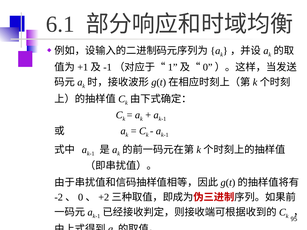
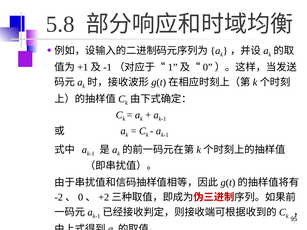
6.1: 6.1 -> 5.8
